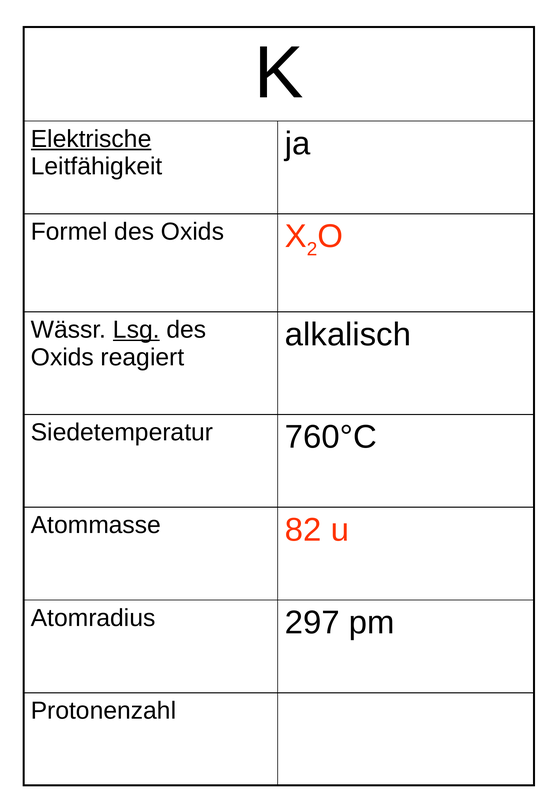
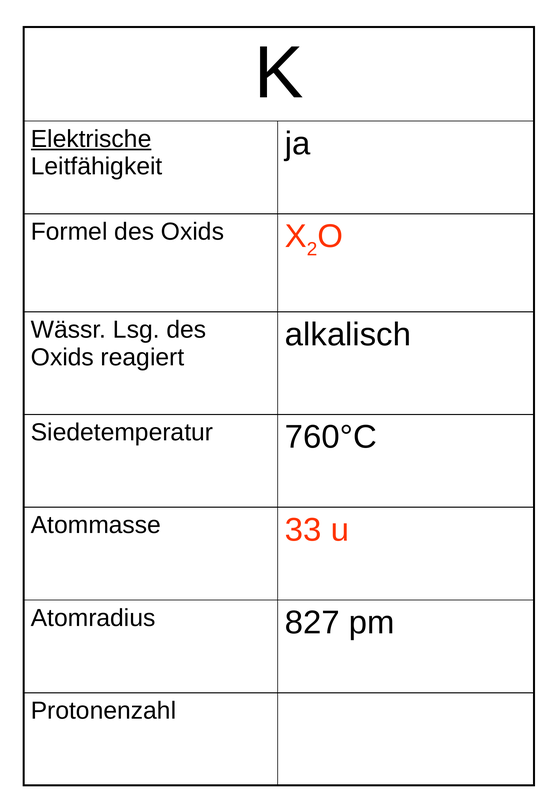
Lsg underline: present -> none
82: 82 -> 33
297: 297 -> 827
